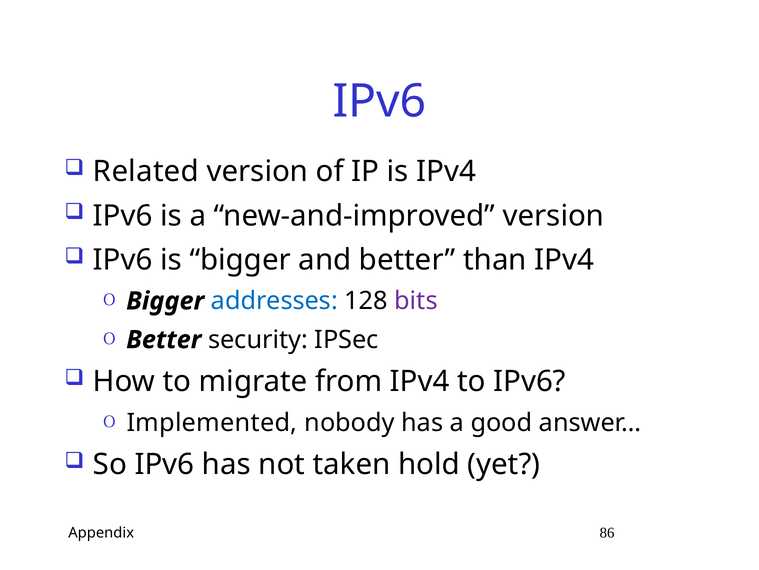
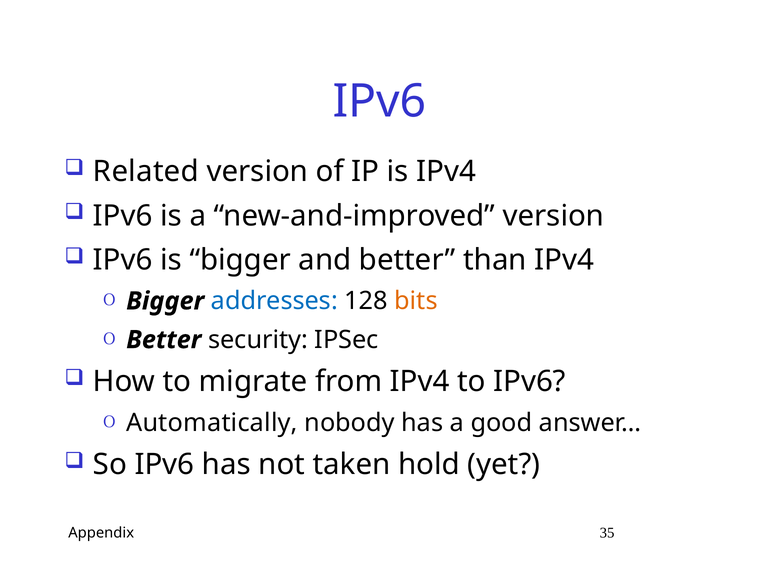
bits colour: purple -> orange
Implemented: Implemented -> Automatically
86: 86 -> 35
